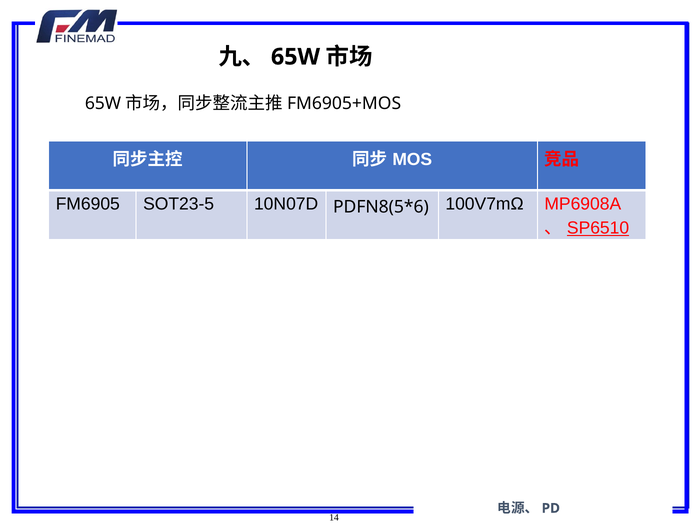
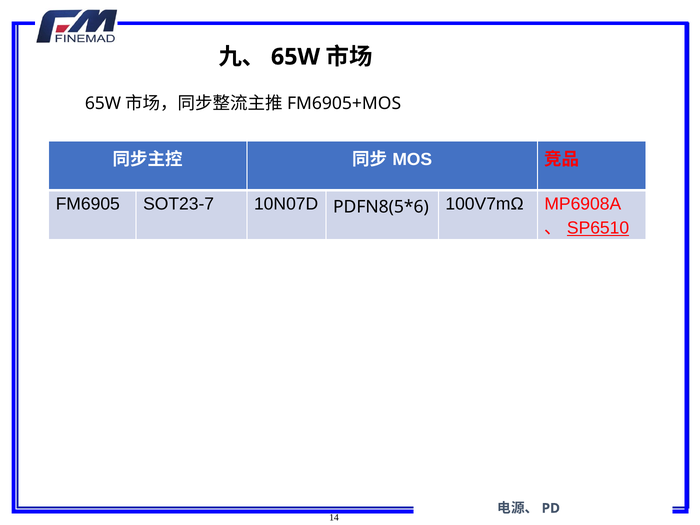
SOT23-5: SOT23-5 -> SOT23-7
